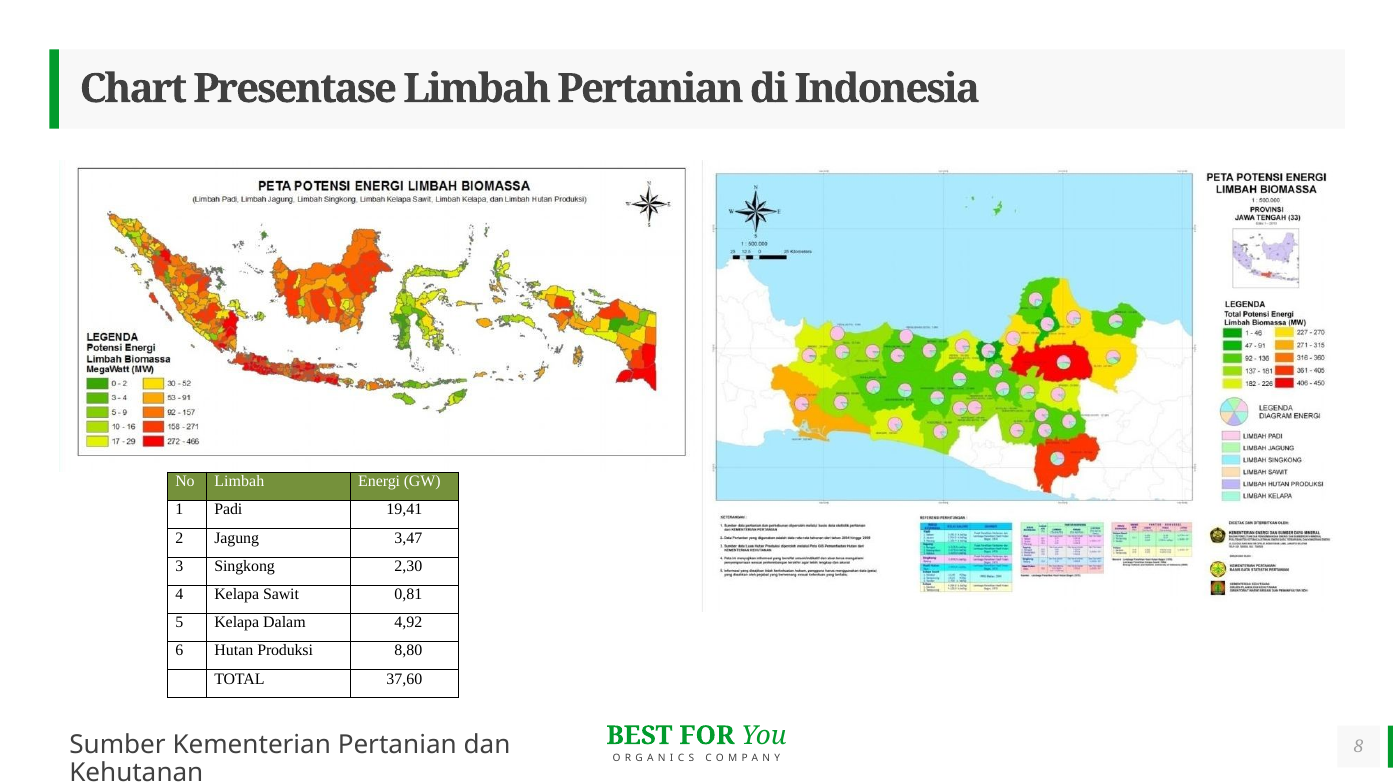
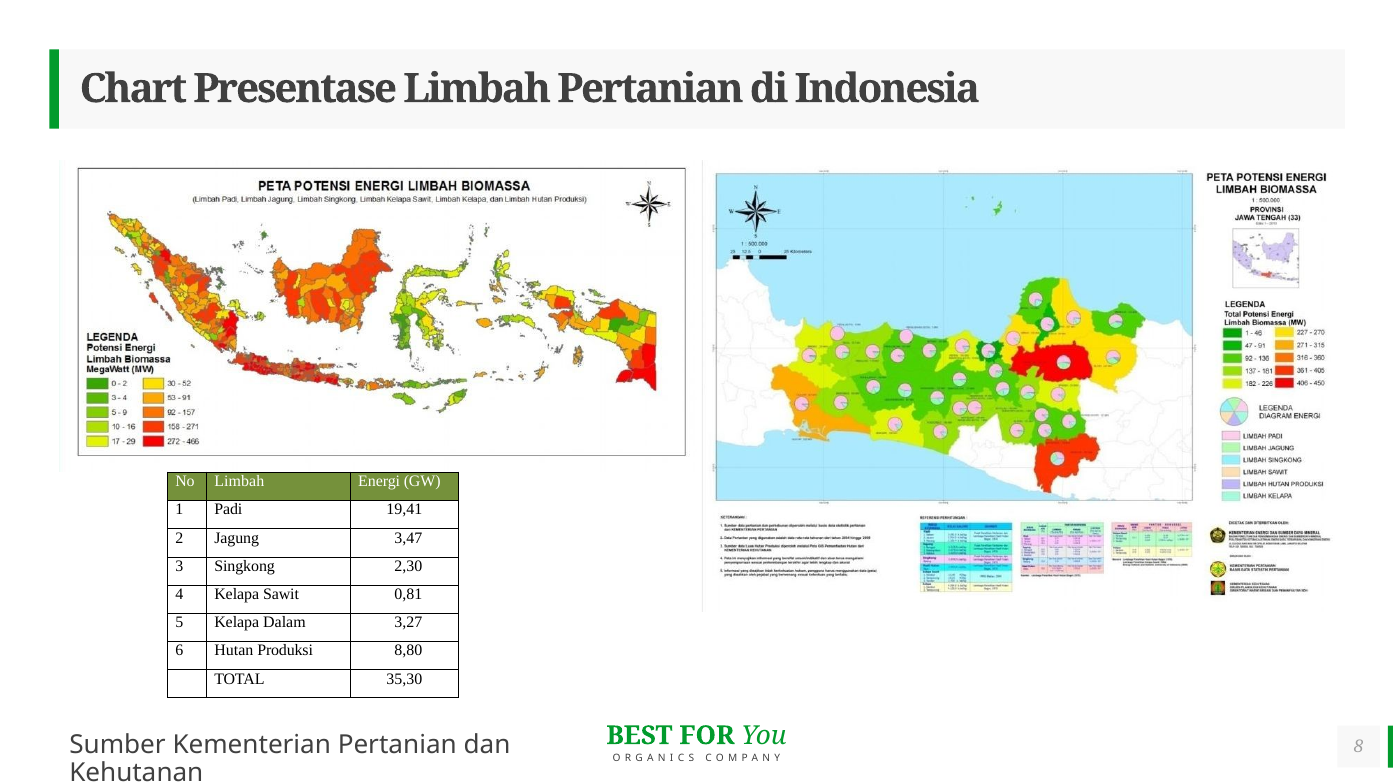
4,92: 4,92 -> 3,27
37,60: 37,60 -> 35,30
